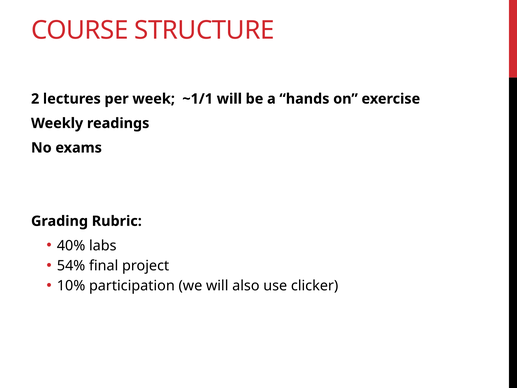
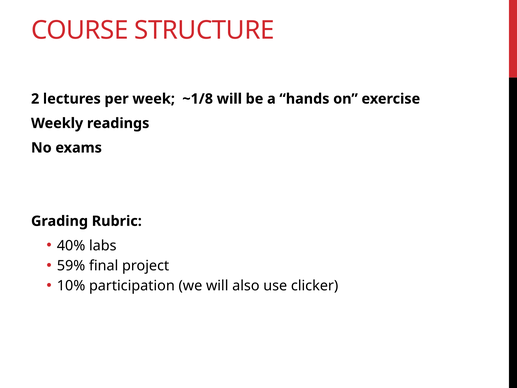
~1/1: ~1/1 -> ~1/8
54%: 54% -> 59%
